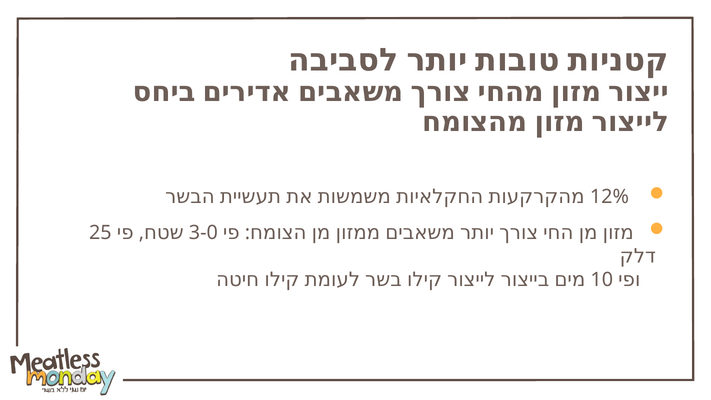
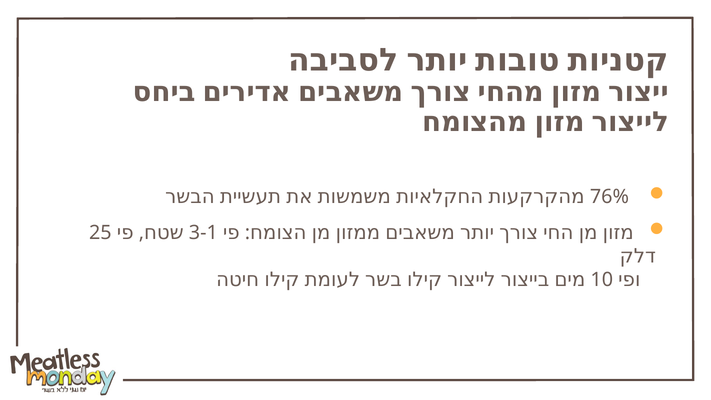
12%: 12% -> 76%
3-0: 3-0 -> 3-1
